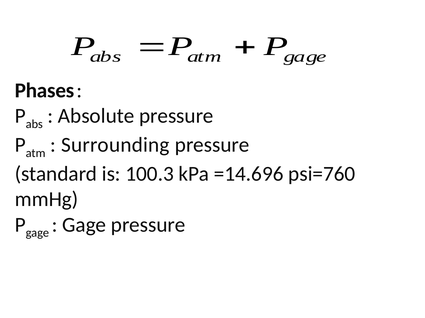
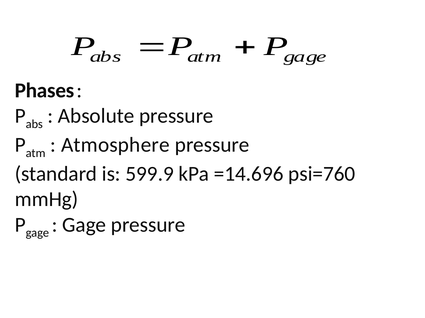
Surrounding: Surrounding -> Atmosphere
100.3: 100.3 -> 599.9
